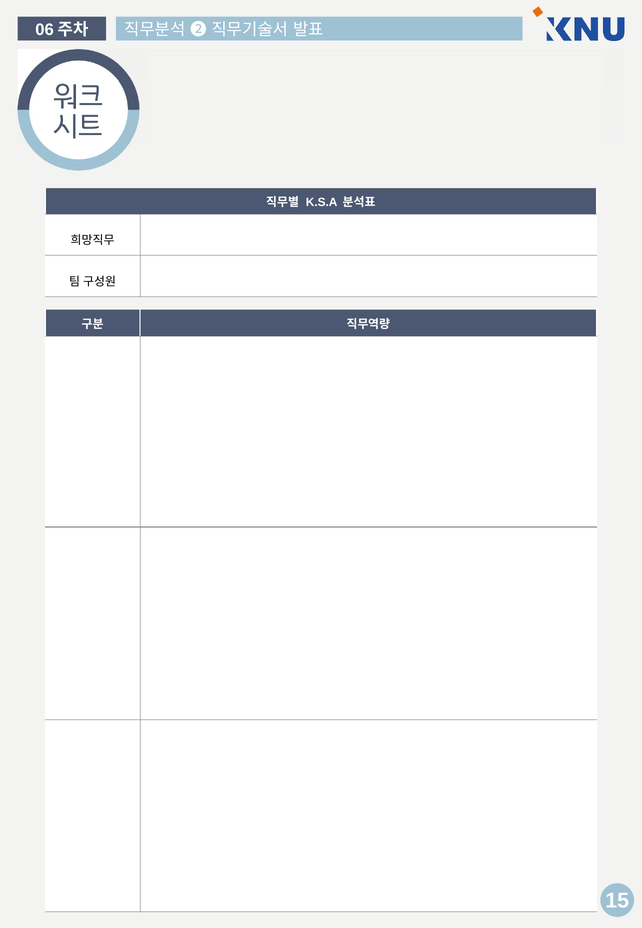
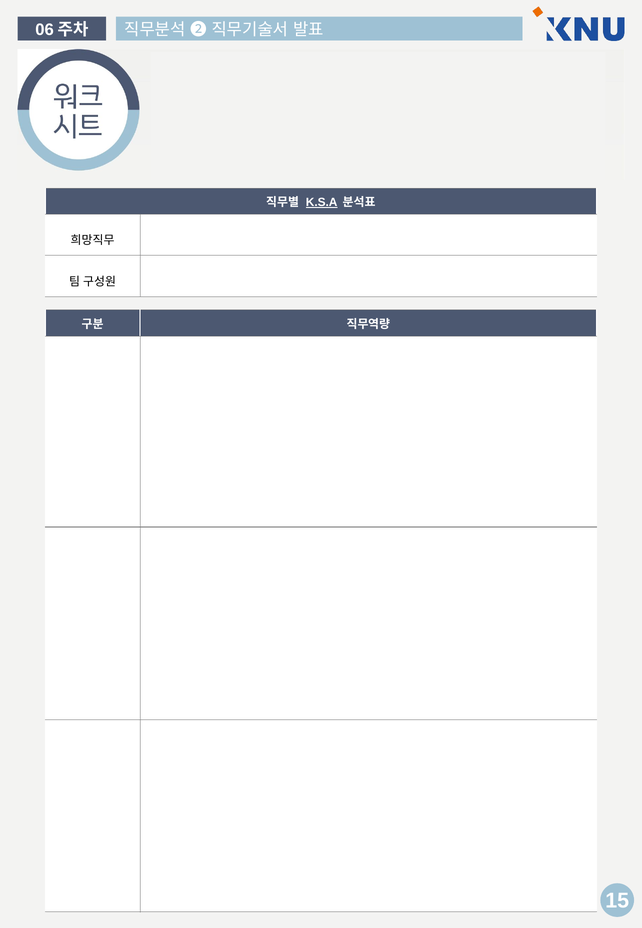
K.S.A underline: none -> present
